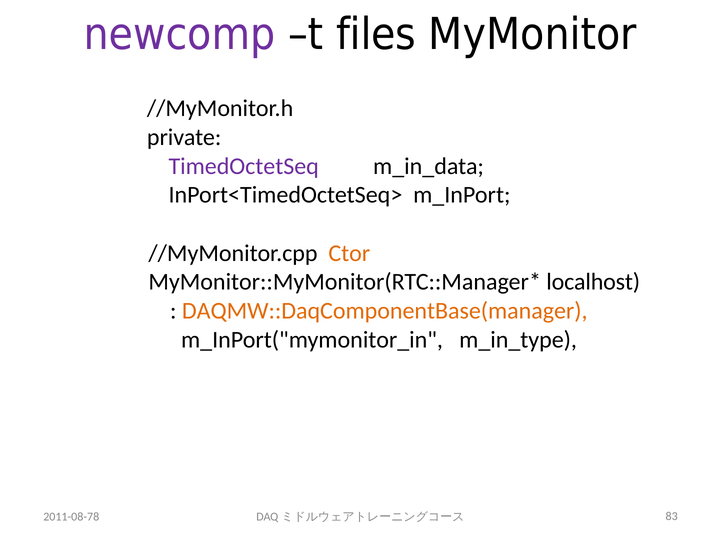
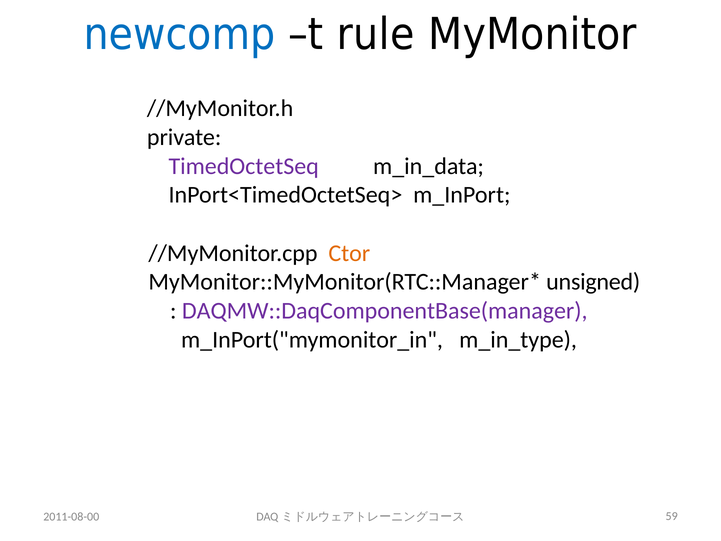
newcomp colour: purple -> blue
files: files -> rule
localhost: localhost -> unsigned
DAQMW::DaqComponentBase(manager colour: orange -> purple
2011-08-78: 2011-08-78 -> 2011-08-00
83: 83 -> 59
